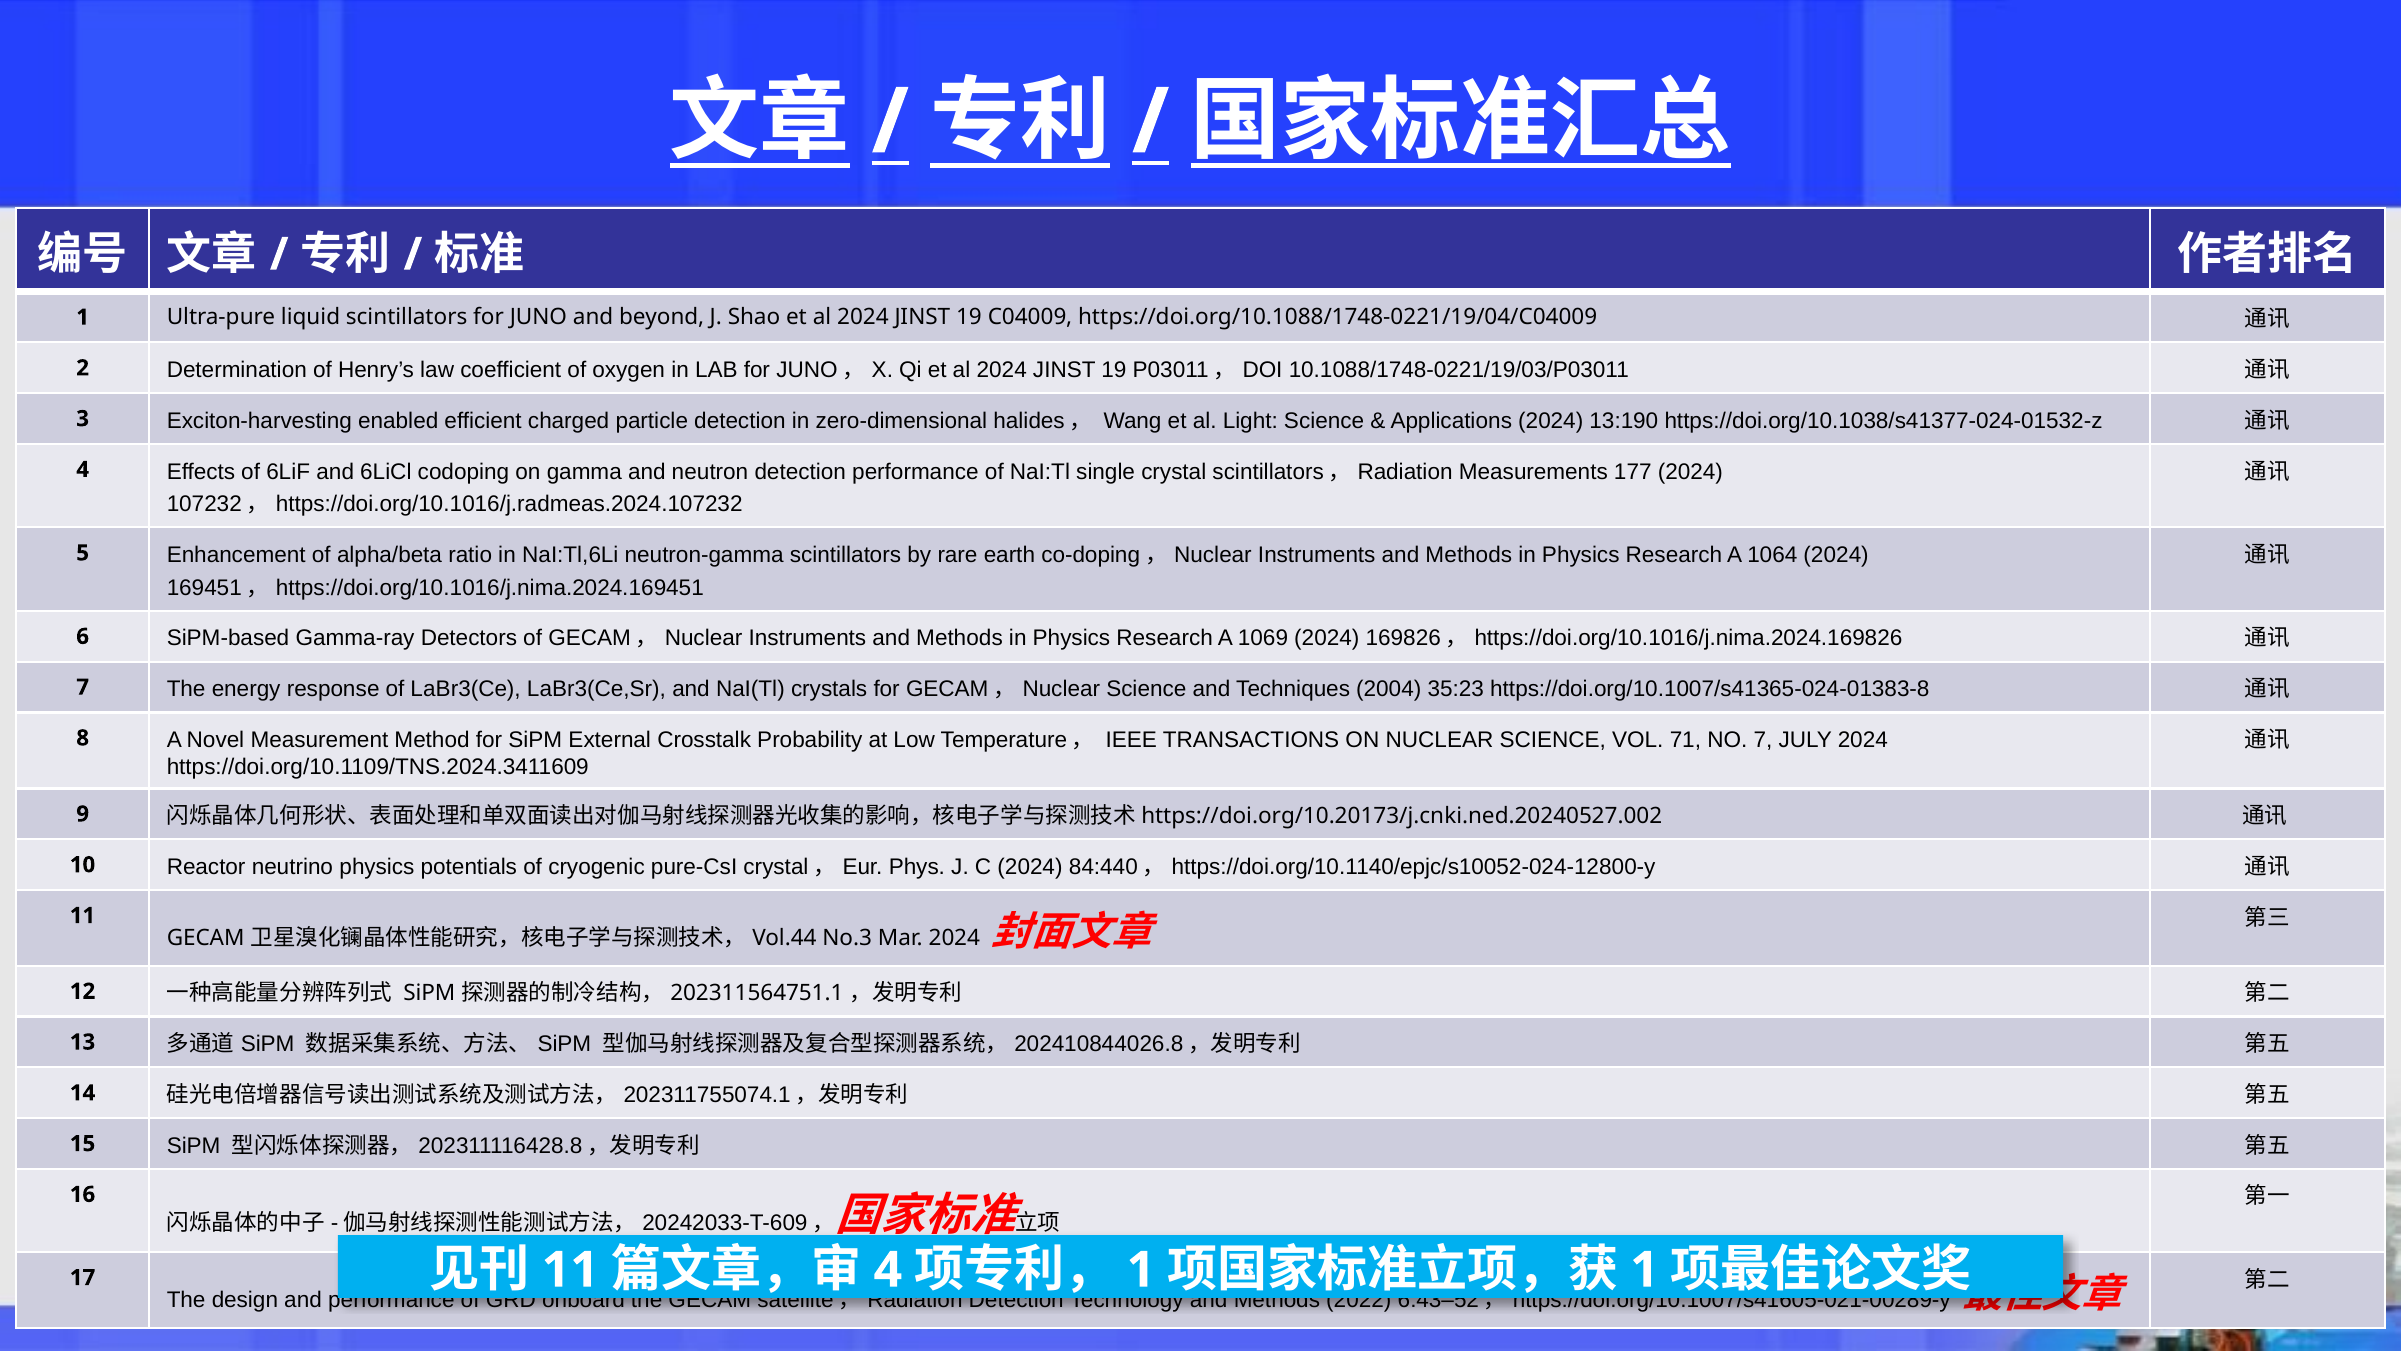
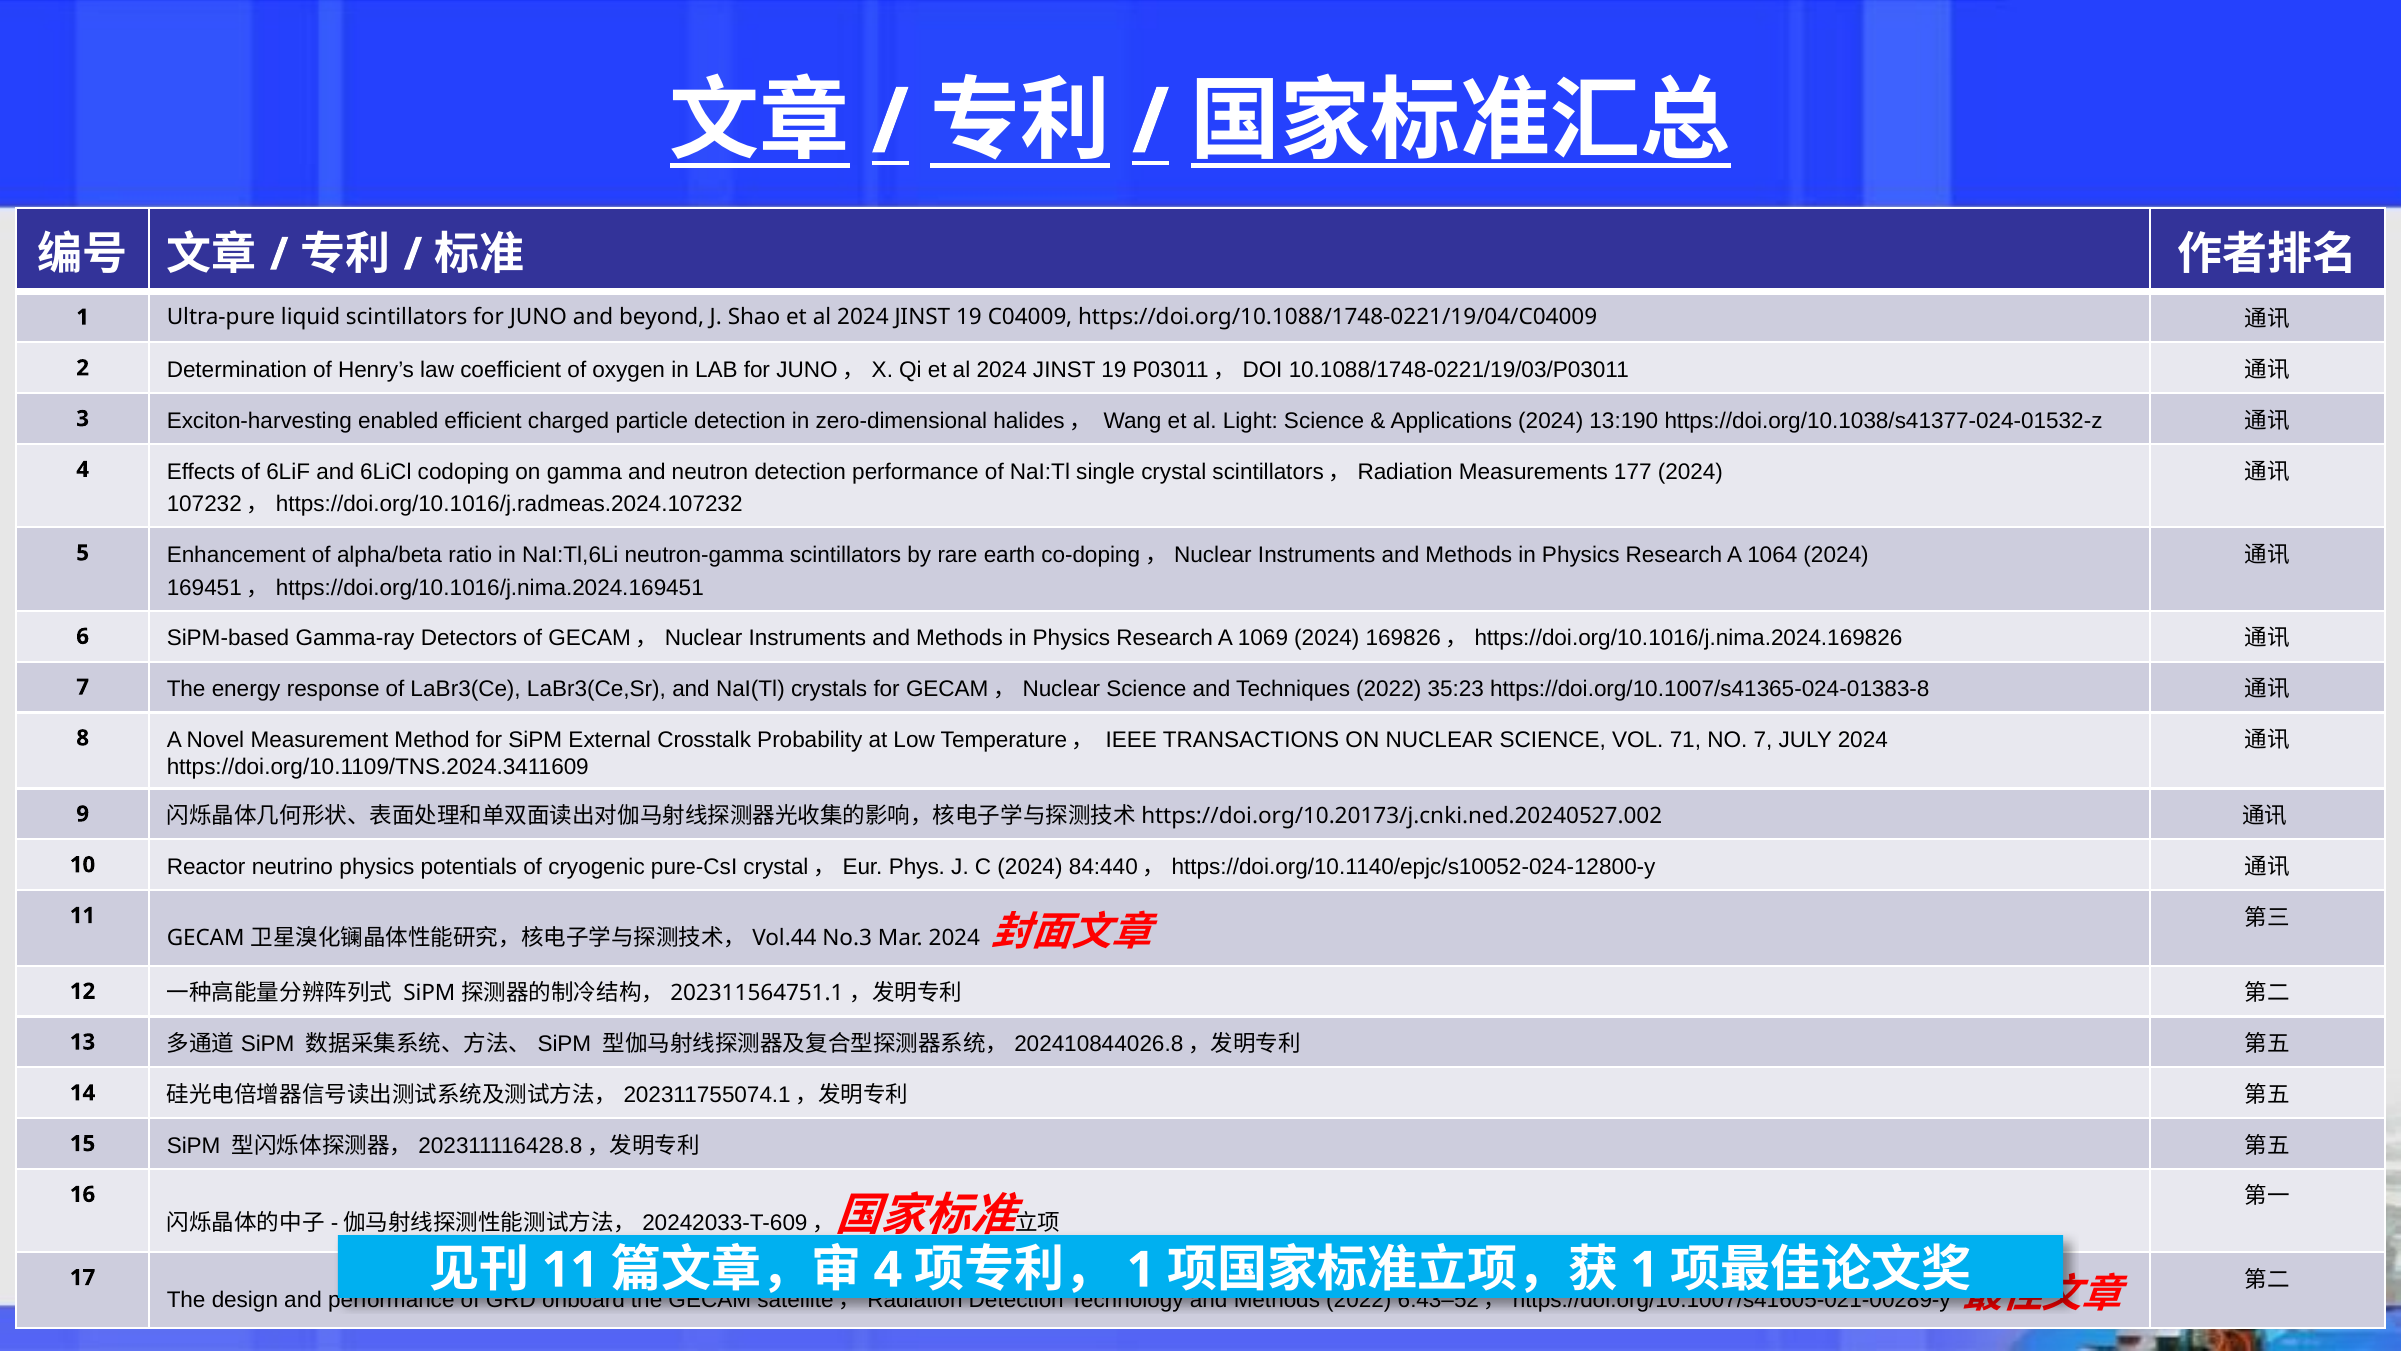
Techniques 2004: 2004 -> 2022
